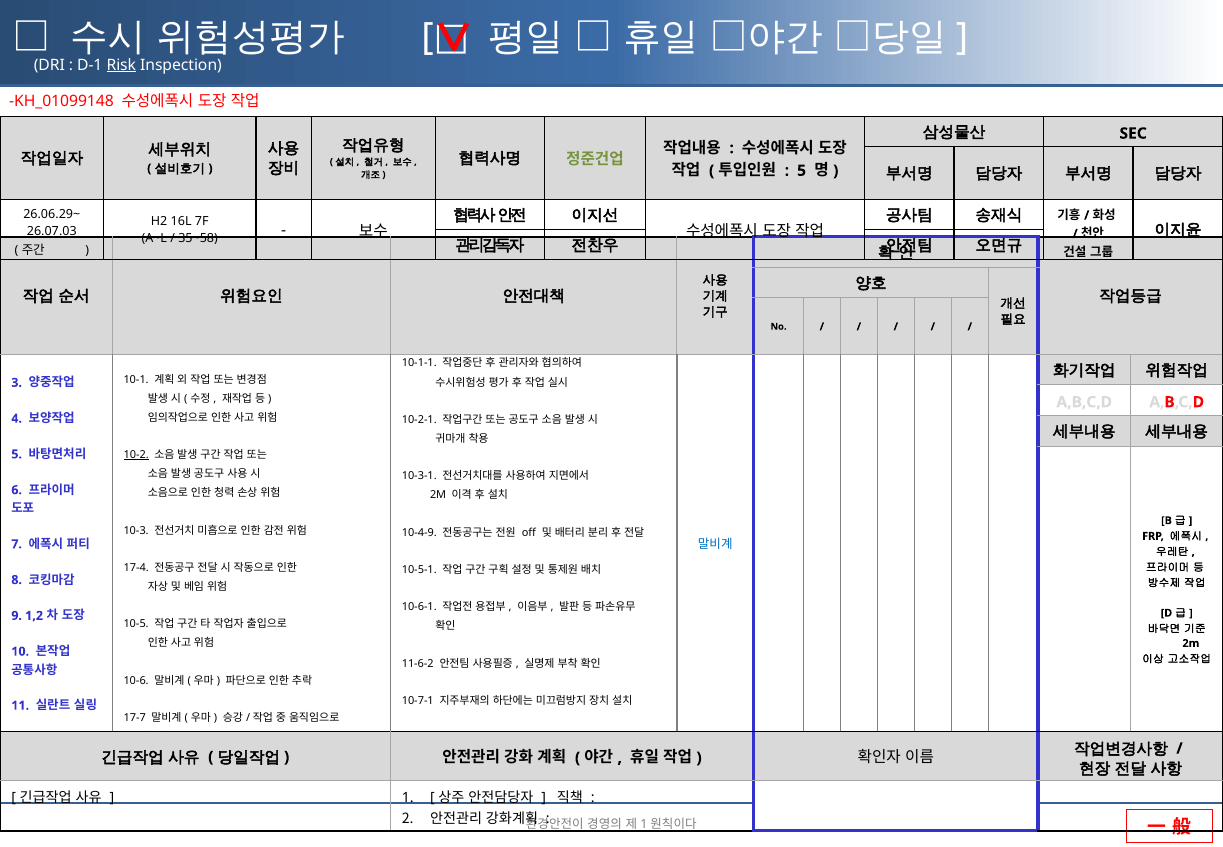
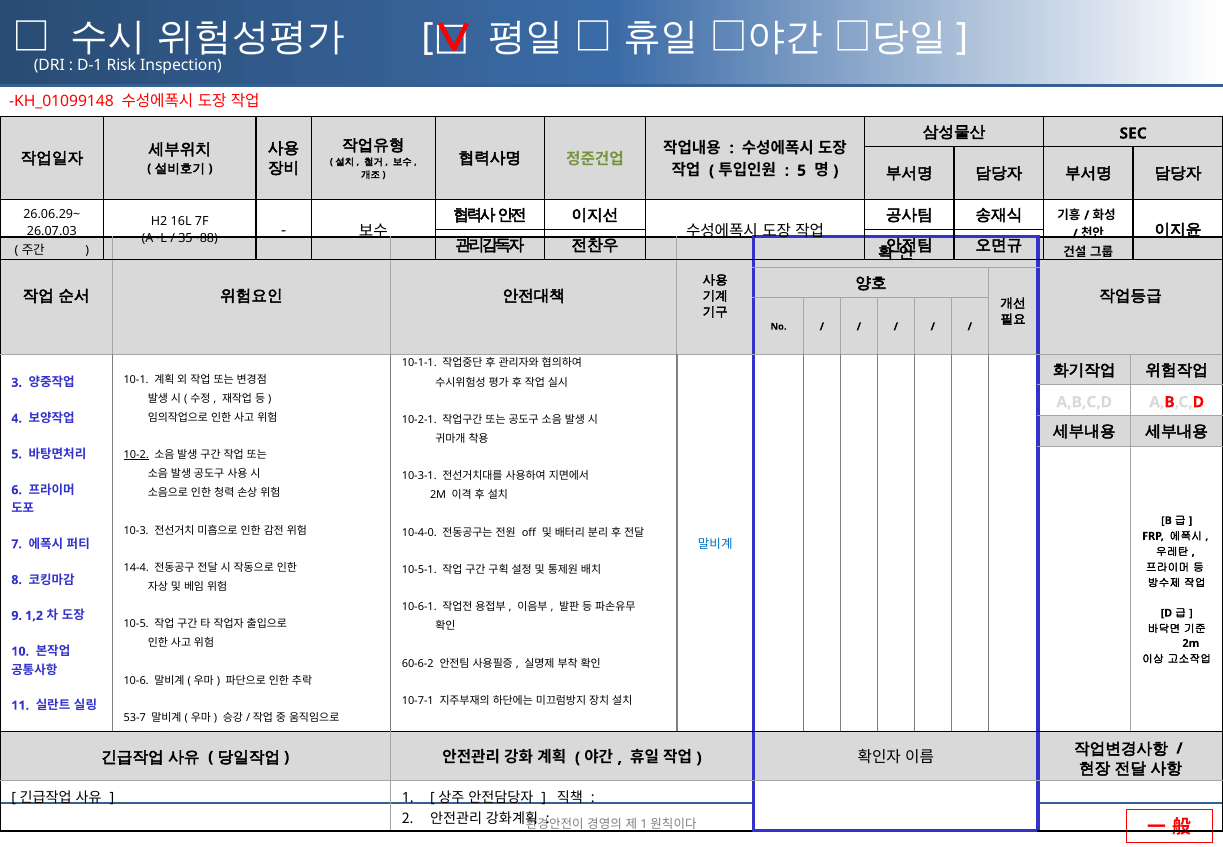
Risk underline: present -> none
35~58: 35~58 -> 35~88
10-4-9: 10-4-9 -> 10-4-0
17-4: 17-4 -> 14-4
11-6-2: 11-6-2 -> 60-6-2
17-7: 17-7 -> 53-7
